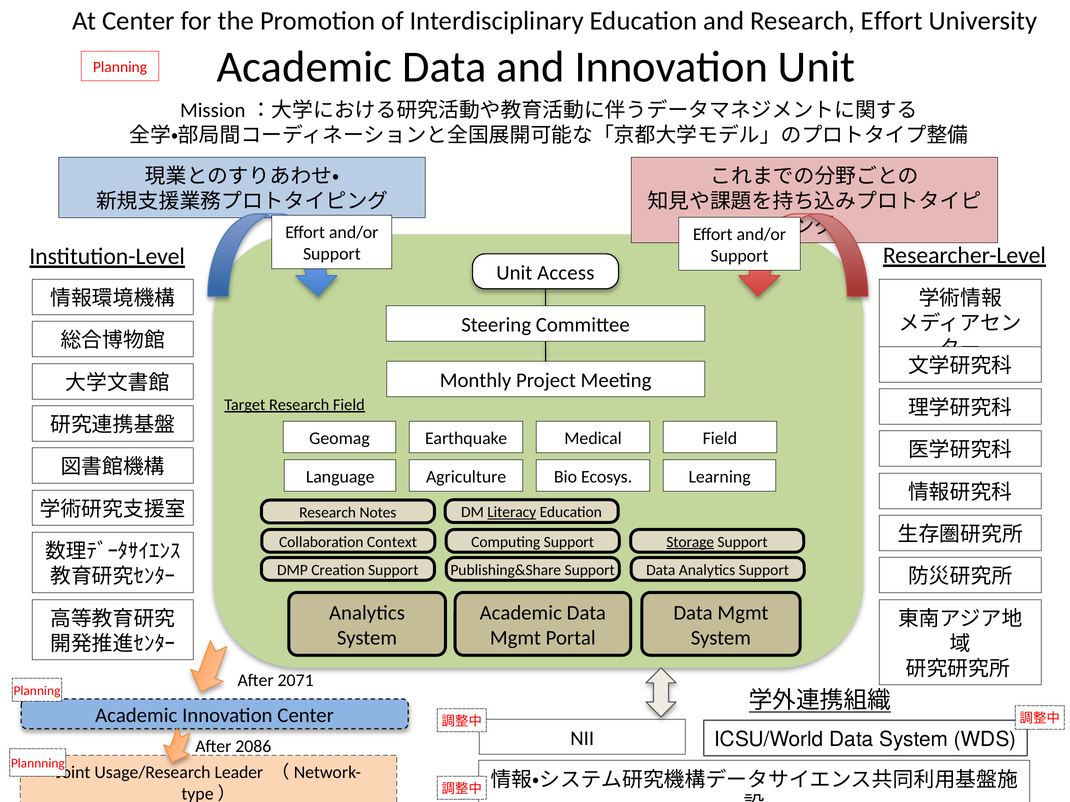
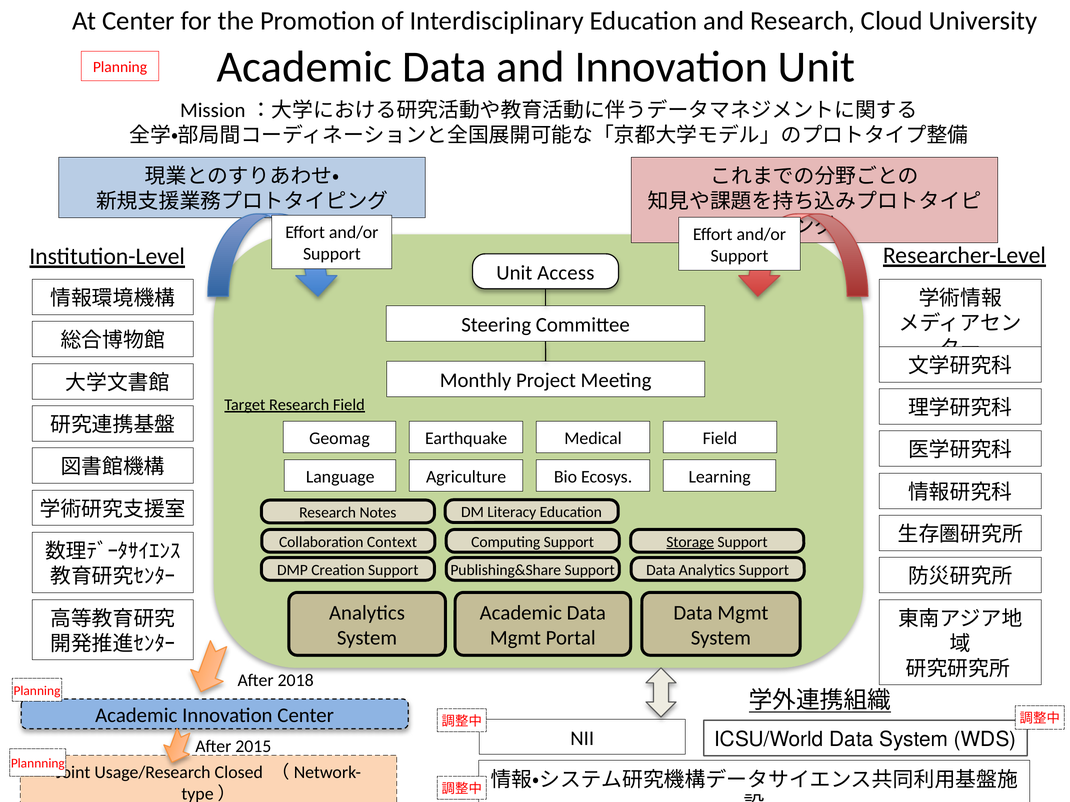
Research Effort: Effort -> Cloud
Literacy underline: present -> none
2071: 2071 -> 2018
2086: 2086 -> 2015
Leader: Leader -> Closed
